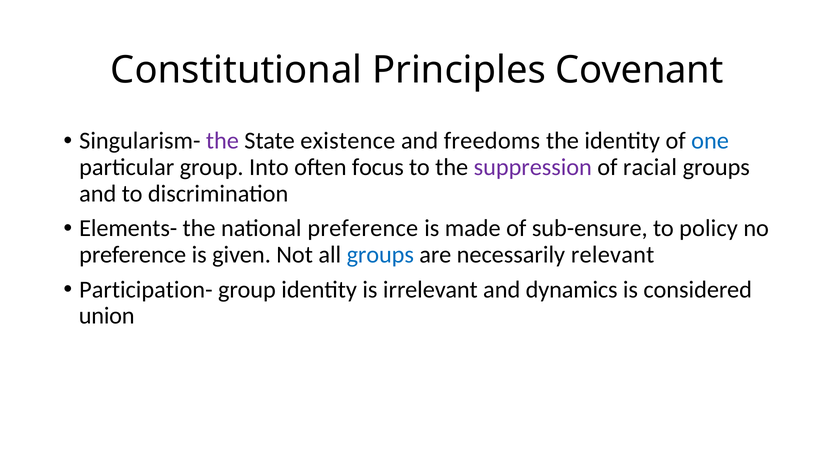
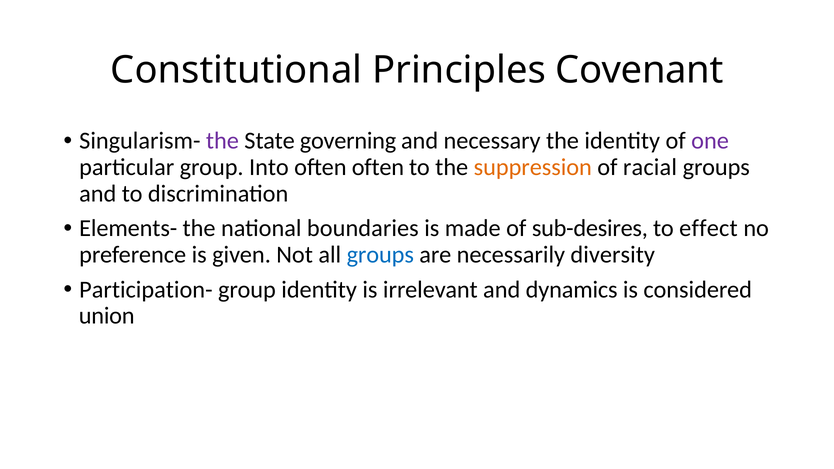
existence: existence -> governing
freedoms: freedoms -> necessary
one colour: blue -> purple
often focus: focus -> often
suppression colour: purple -> orange
national preference: preference -> boundaries
sub-ensure: sub-ensure -> sub-desires
policy: policy -> effect
relevant: relevant -> diversity
